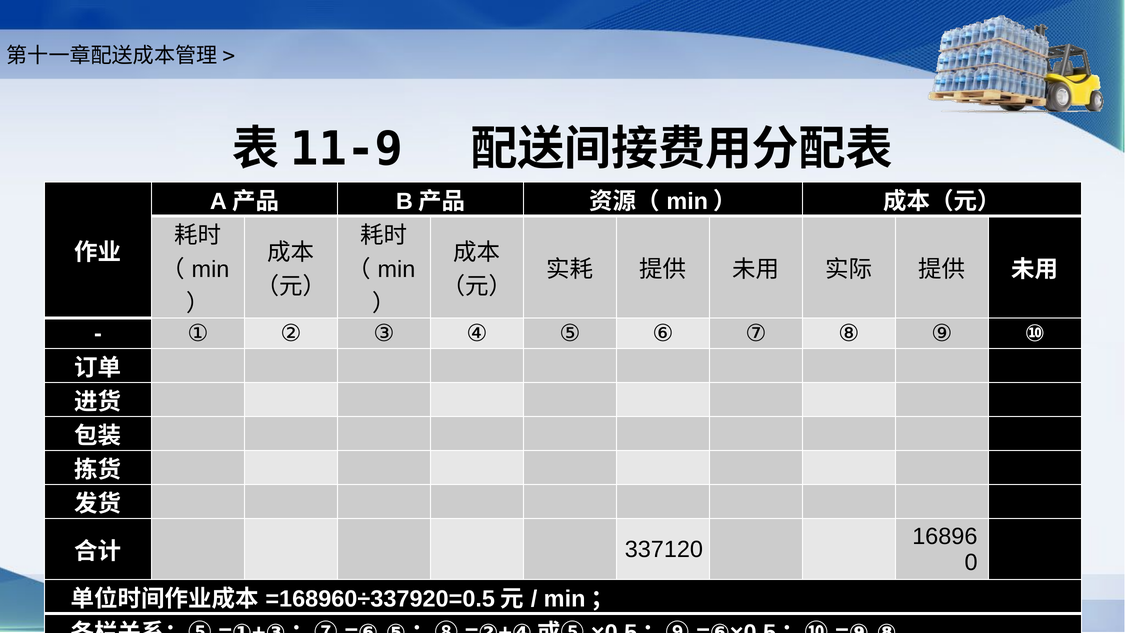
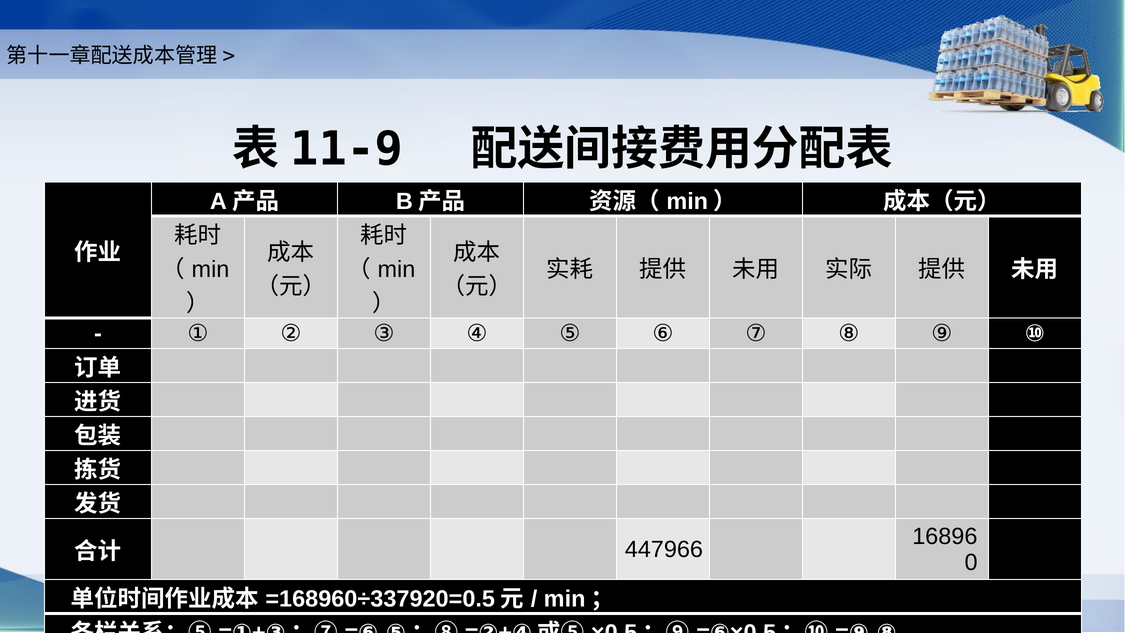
337120: 337120 -> 447966
